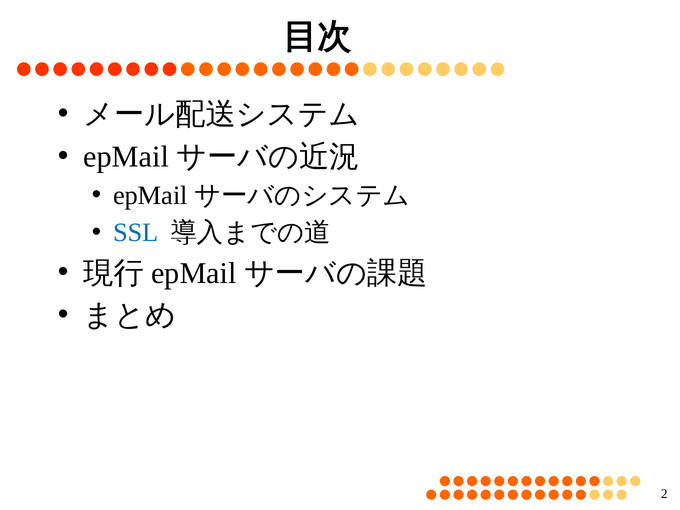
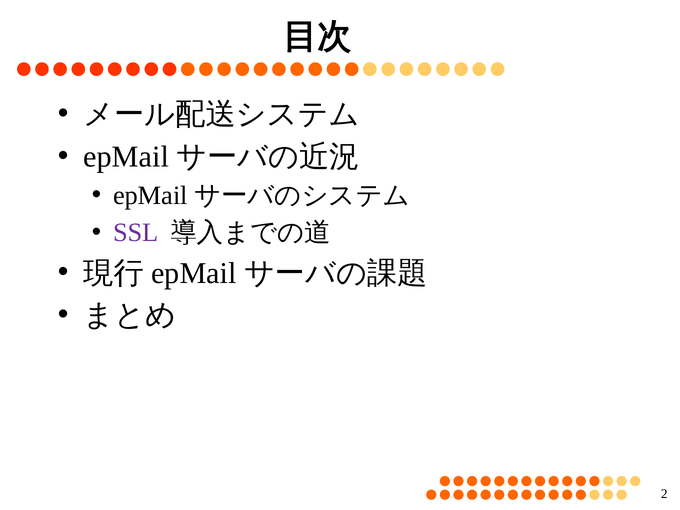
SSL colour: blue -> purple
